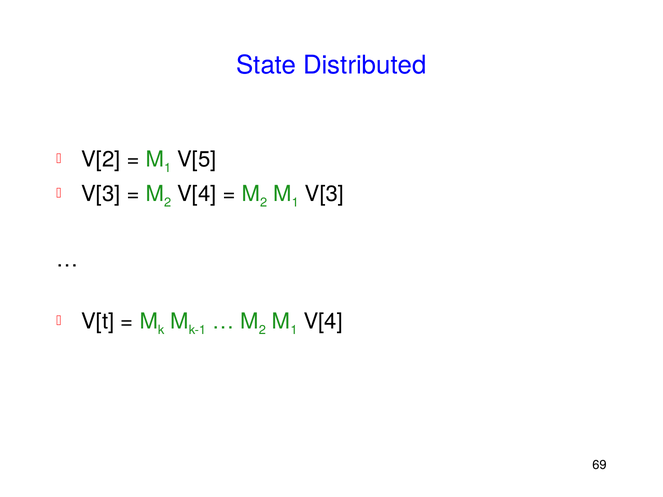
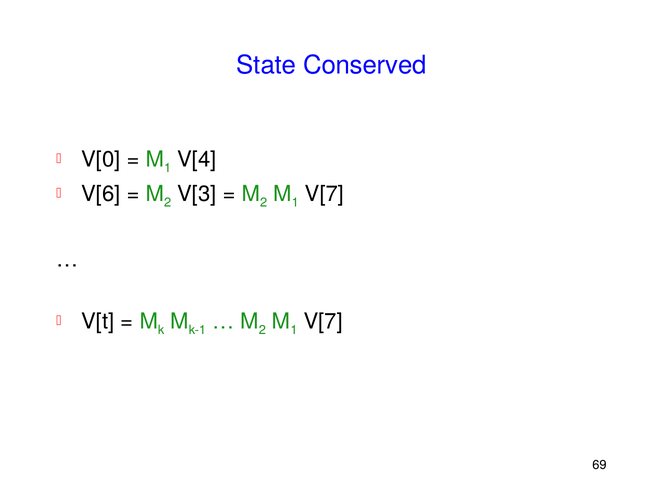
Distributed: Distributed -> Conserved
V[2: V[2 -> V[0
V[5: V[5 -> V[4
V[3 at (101, 194): V[3 -> V[6
V[4 at (197, 194): V[4 -> V[3
V[3 at (324, 194): V[3 -> V[7
V[4 at (323, 322): V[4 -> V[7
